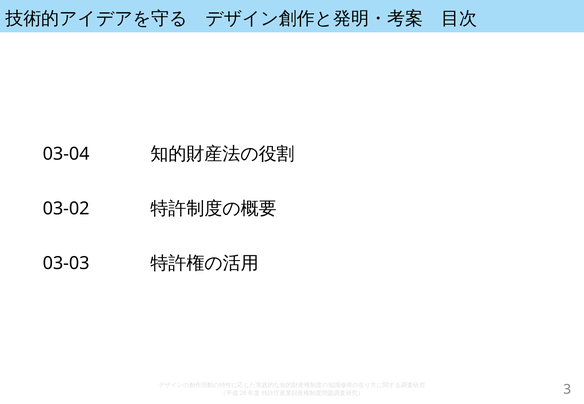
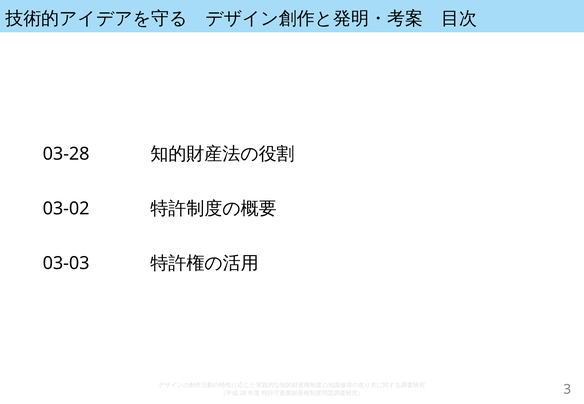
03-04: 03-04 -> 03-28
